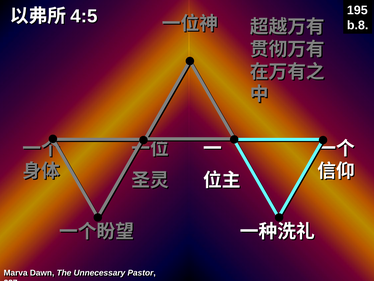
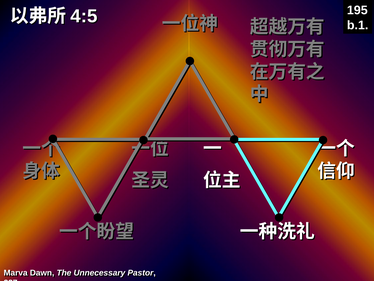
b.8: b.8 -> b.1
